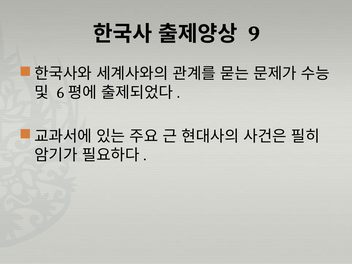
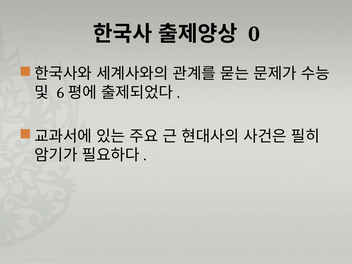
9: 9 -> 0
